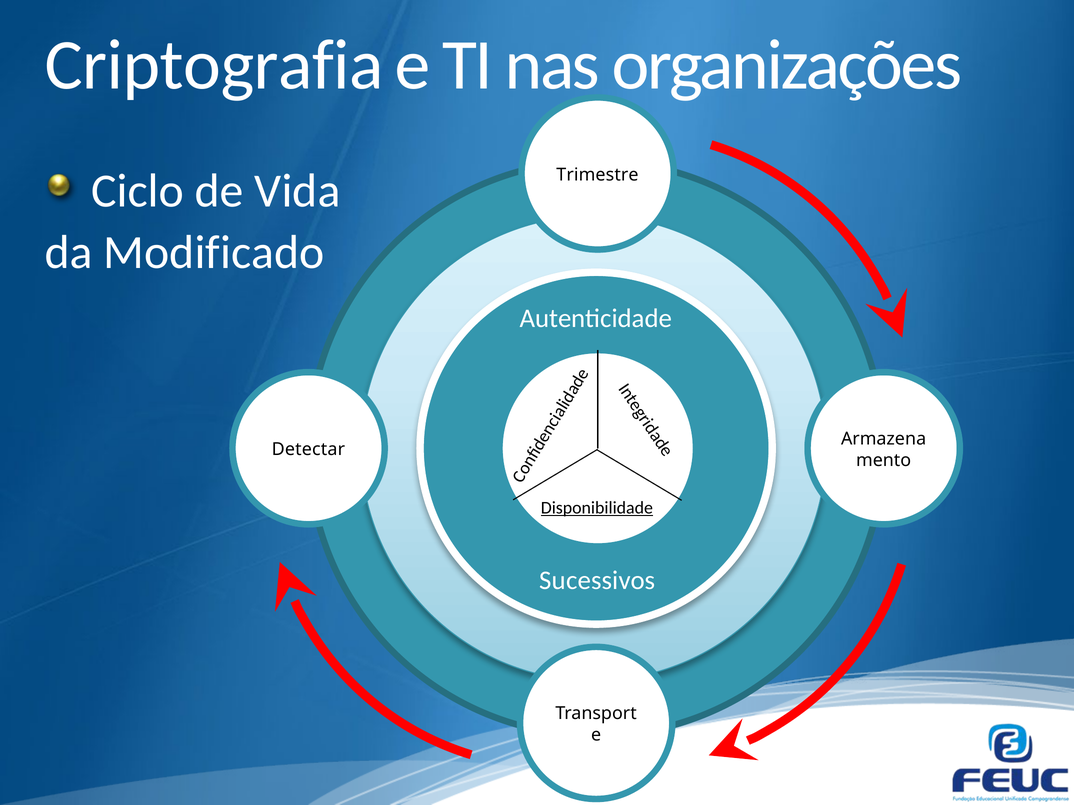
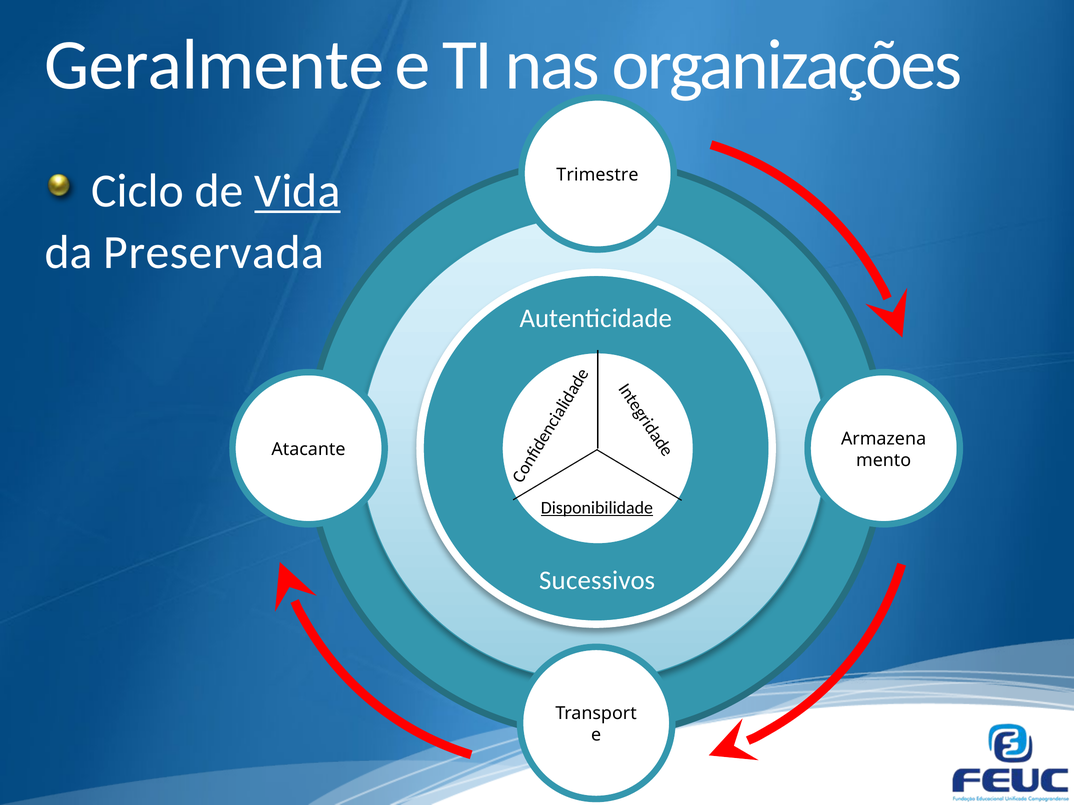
Criptografia: Criptografia -> Geralmente
Vida underline: none -> present
Modificado: Modificado -> Preservada
Detectar: Detectar -> Atacante
